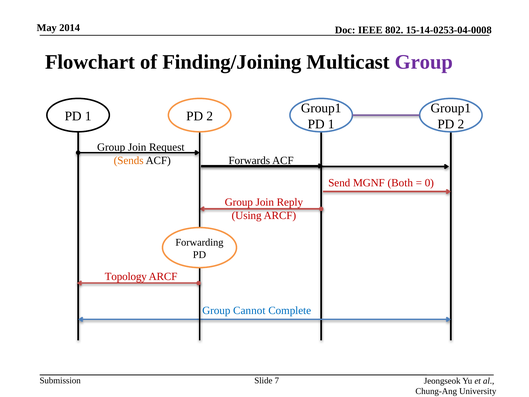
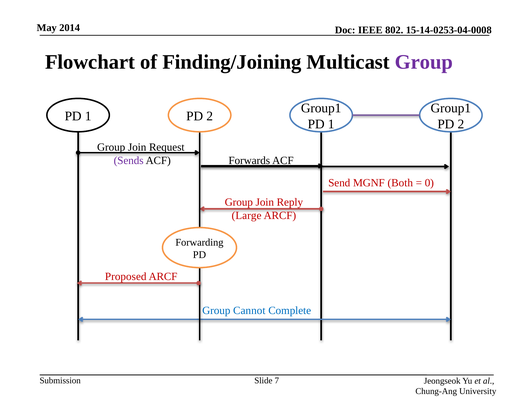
Sends colour: orange -> purple
Using: Using -> Large
Topology: Topology -> Proposed
